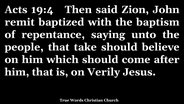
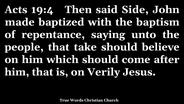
Zion: Zion -> Side
remit: remit -> made
